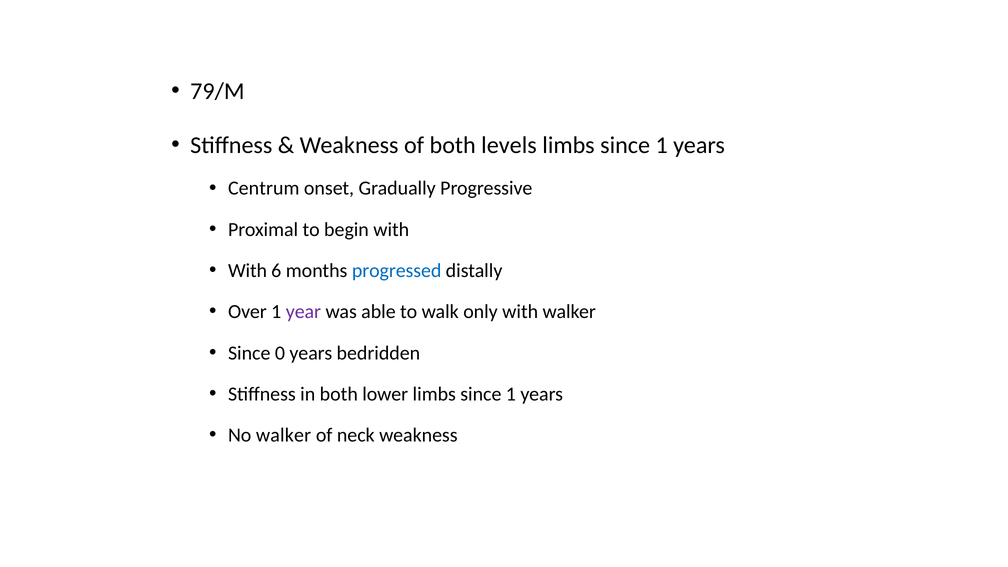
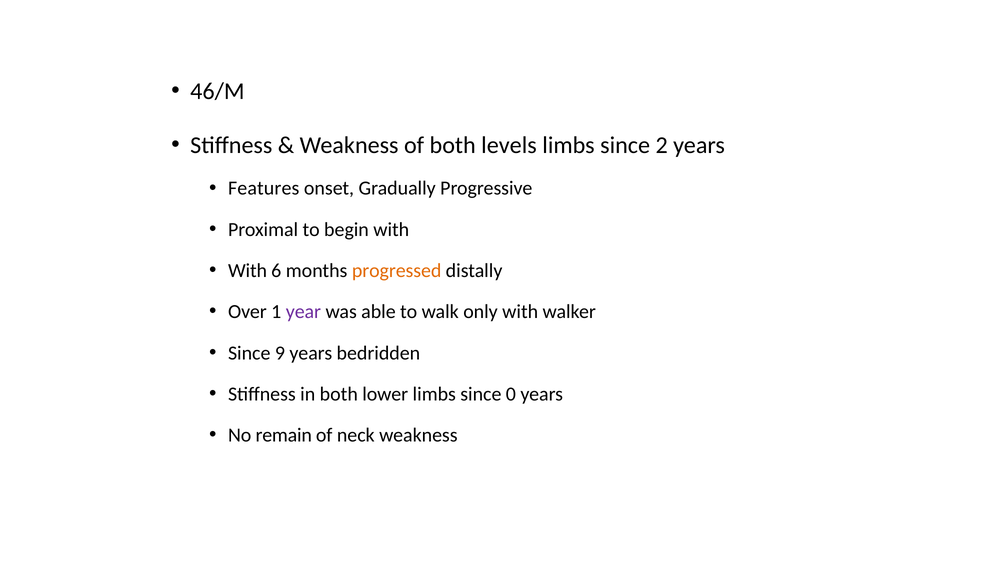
79/M: 79/M -> 46/M
1 at (662, 145): 1 -> 2
Centrum: Centrum -> Features
progressed colour: blue -> orange
0: 0 -> 9
lower limbs since 1: 1 -> 0
No walker: walker -> remain
